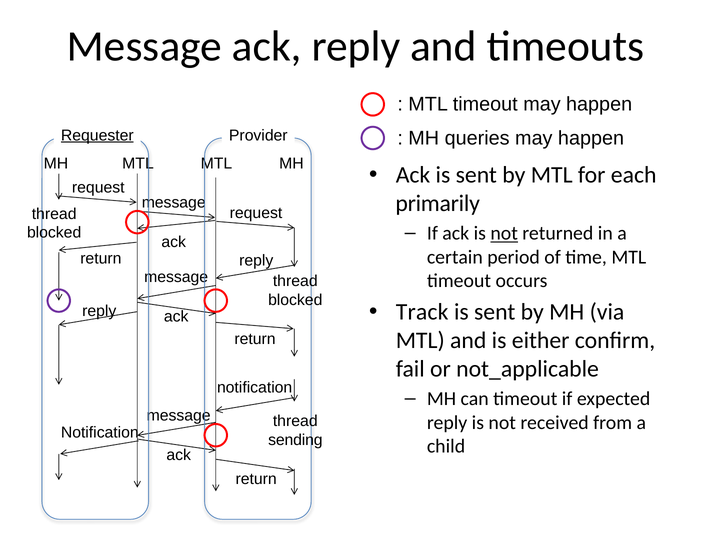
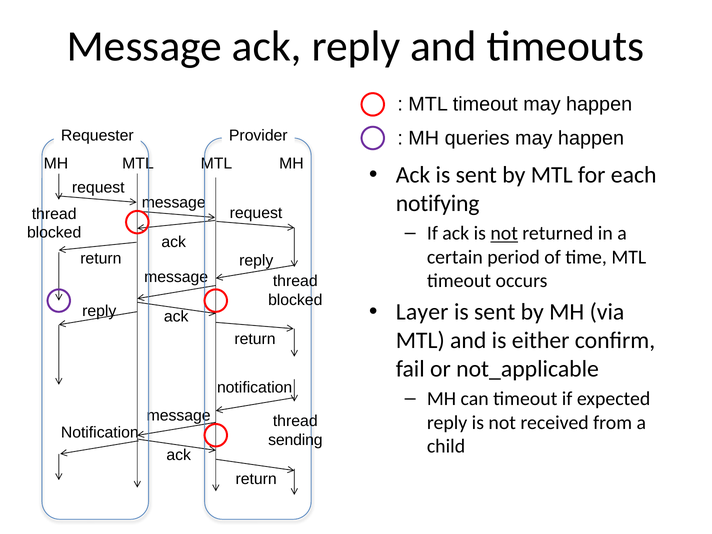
Requester underline: present -> none
primarily: primarily -> notifying
Track: Track -> Layer
